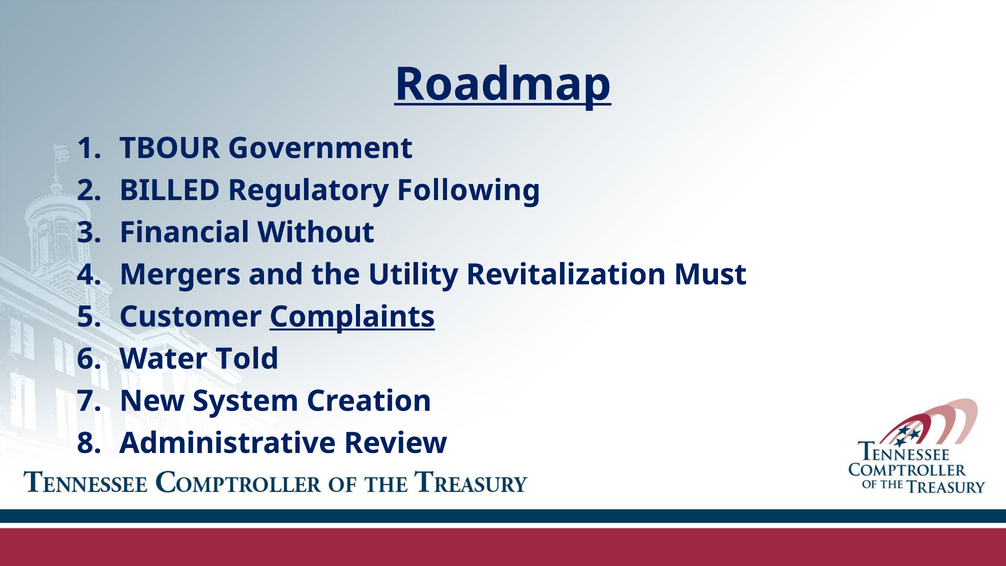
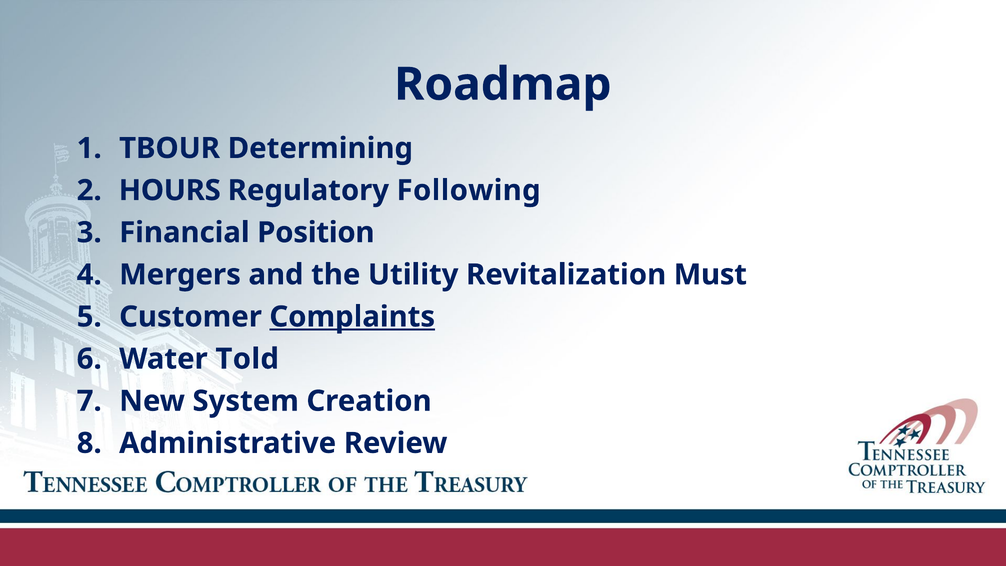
Roadmap underline: present -> none
Government: Government -> Determining
BILLED: BILLED -> HOURS
Without: Without -> Position
